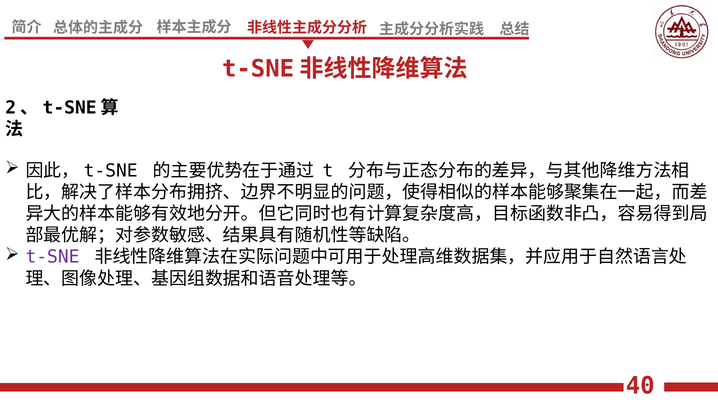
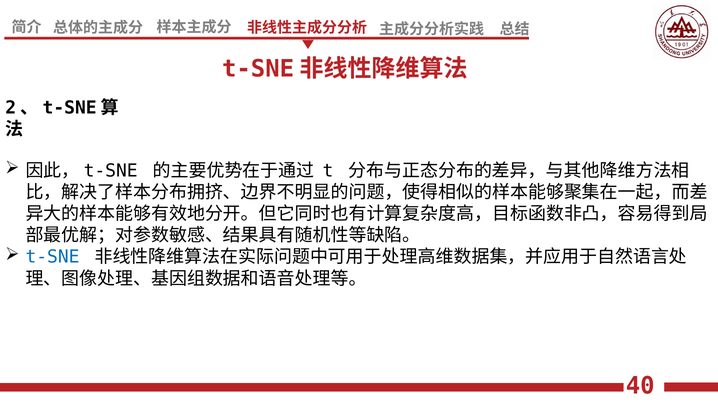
t-SNE colour: purple -> blue
